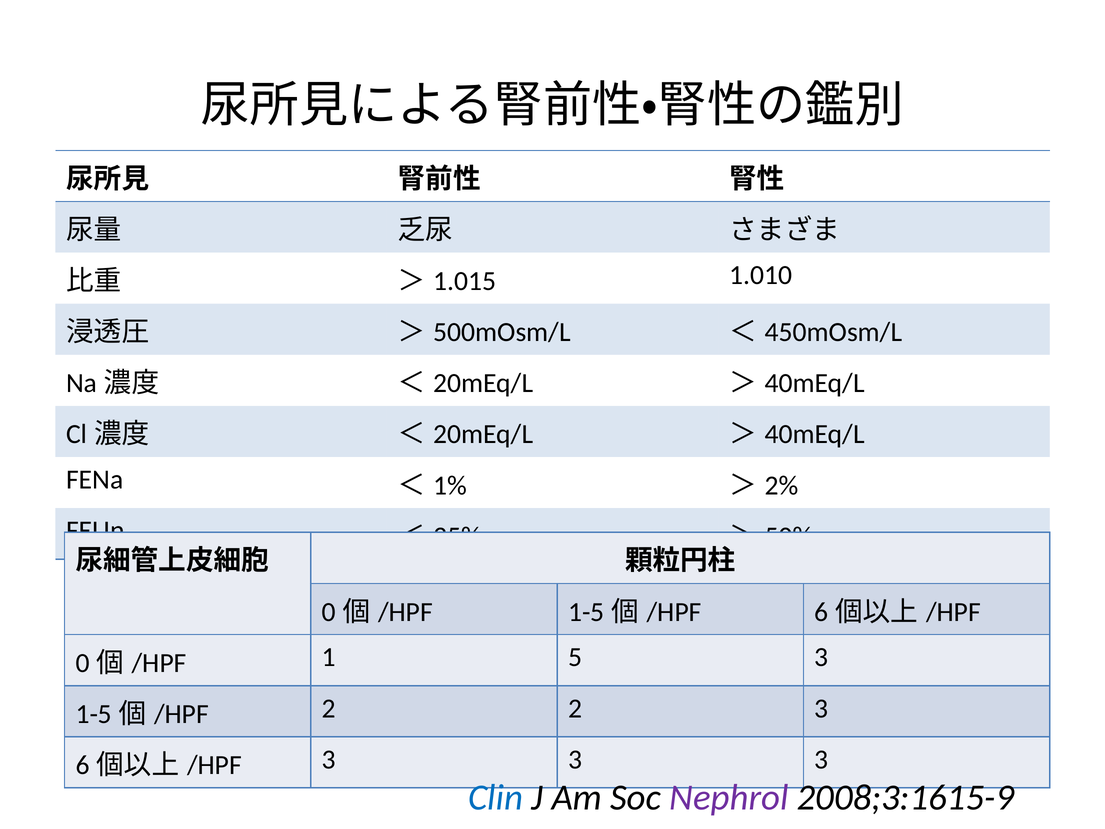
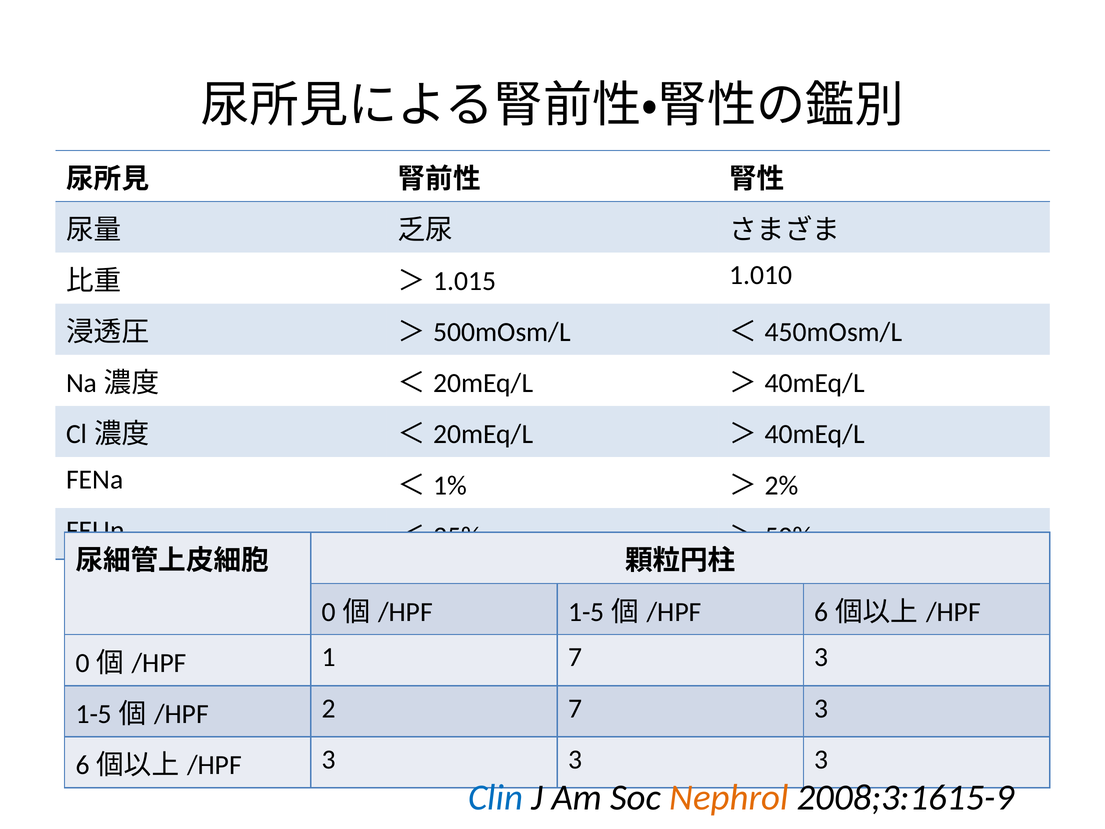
1 5: 5 -> 7
2 2: 2 -> 7
Nephrol colour: purple -> orange
